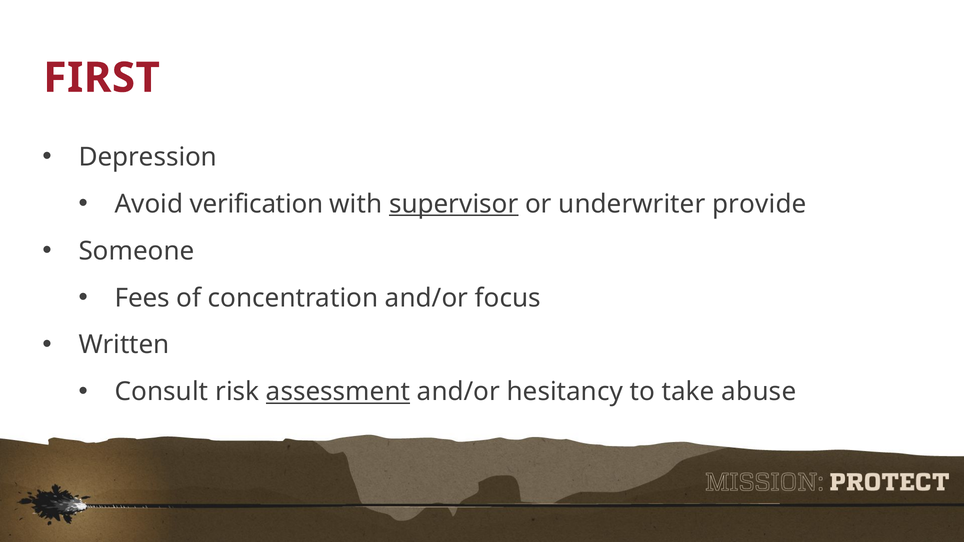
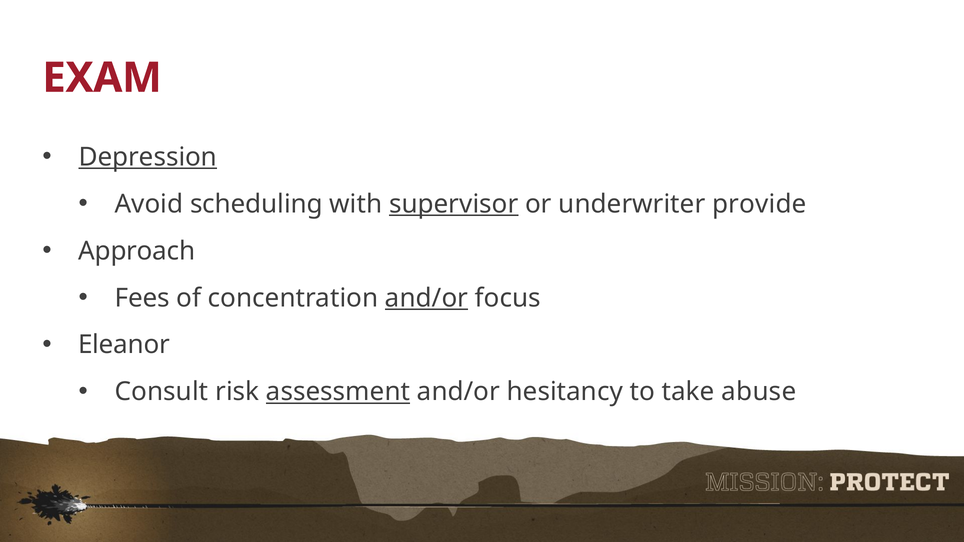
FIRST: FIRST -> EXAM
Depression underline: none -> present
verification: verification -> scheduling
Someone: Someone -> Approach
and/or at (427, 298) underline: none -> present
Written: Written -> Eleanor
